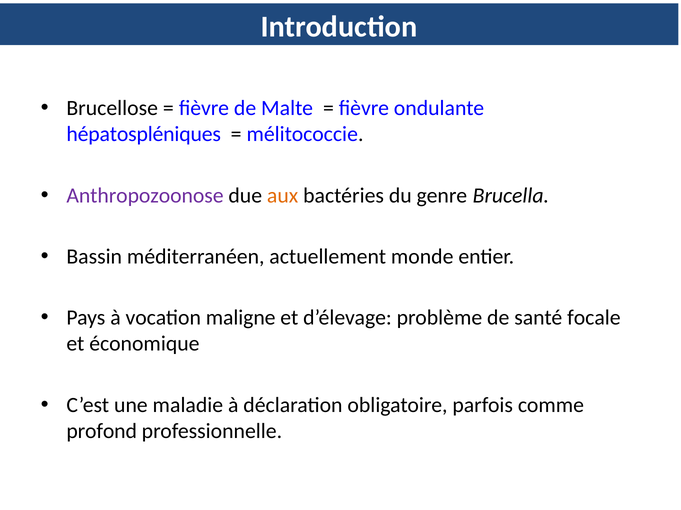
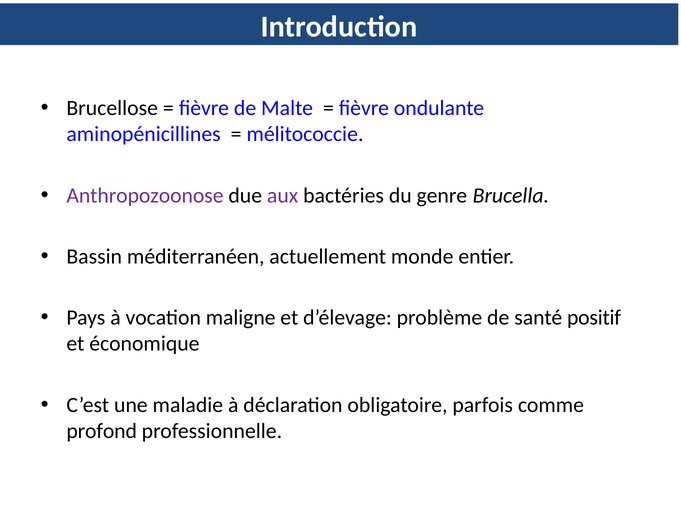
hépatospléniques: hépatospléniques -> aminopénicillines
aux colour: orange -> purple
focale: focale -> positif
